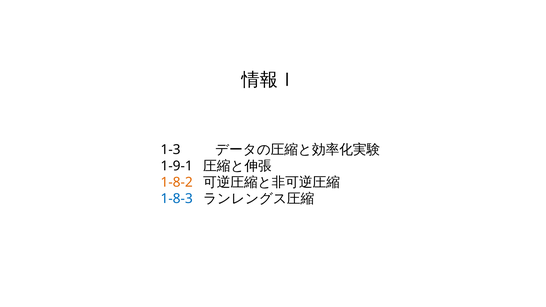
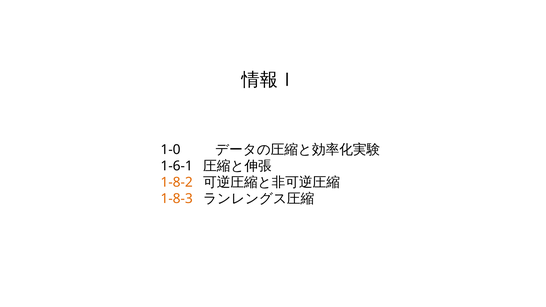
1-3: 1-3 -> 1-0
1-9-1: 1-9-1 -> 1-6-1
1-8-3 colour: blue -> orange
